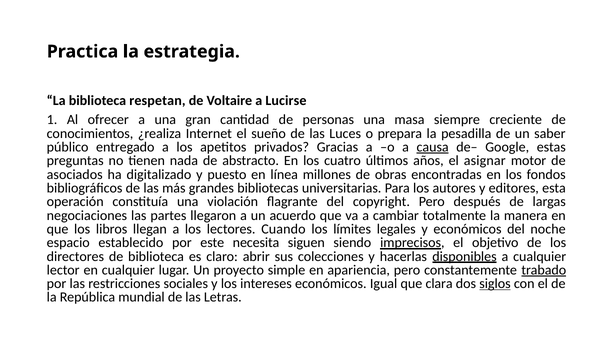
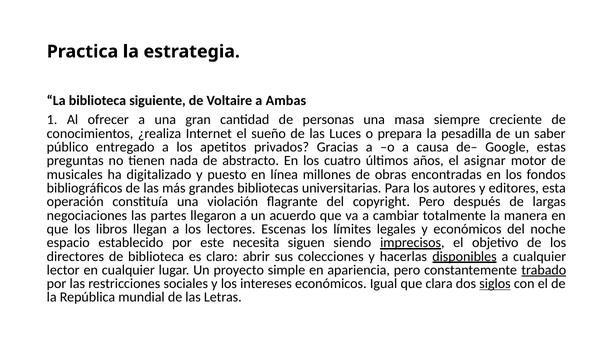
respetan: respetan -> siguiente
Lucirse: Lucirse -> Ambas
causa underline: present -> none
asociados: asociados -> musicales
Cuando: Cuando -> Escenas
